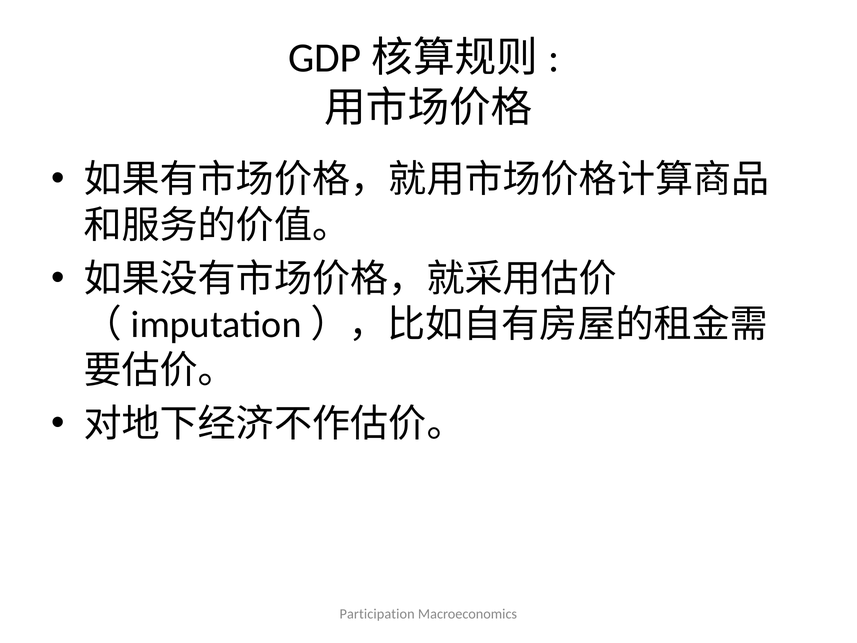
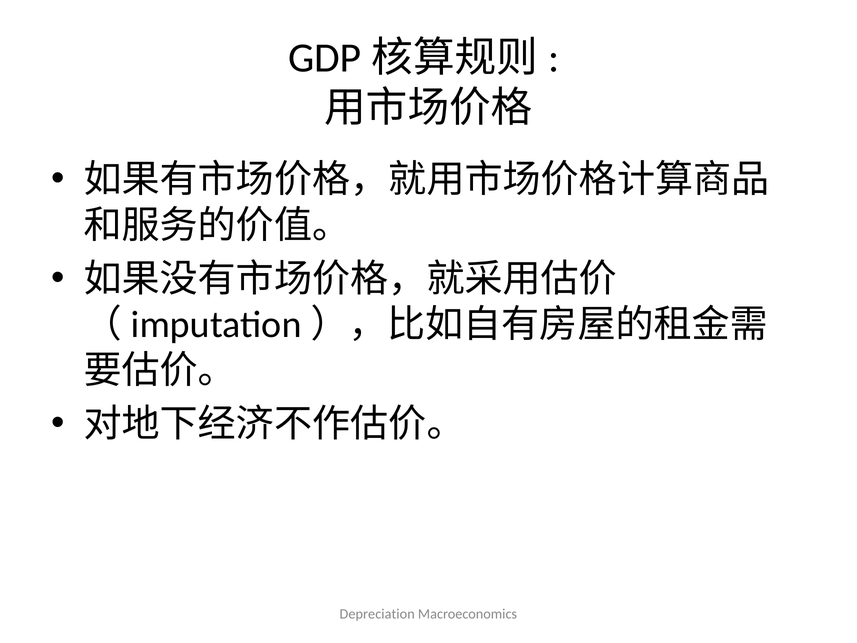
Participation: Participation -> Depreciation
